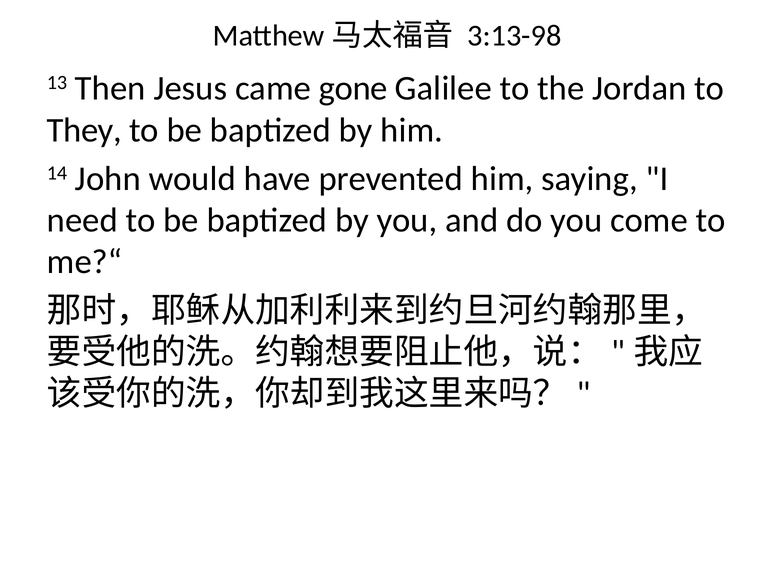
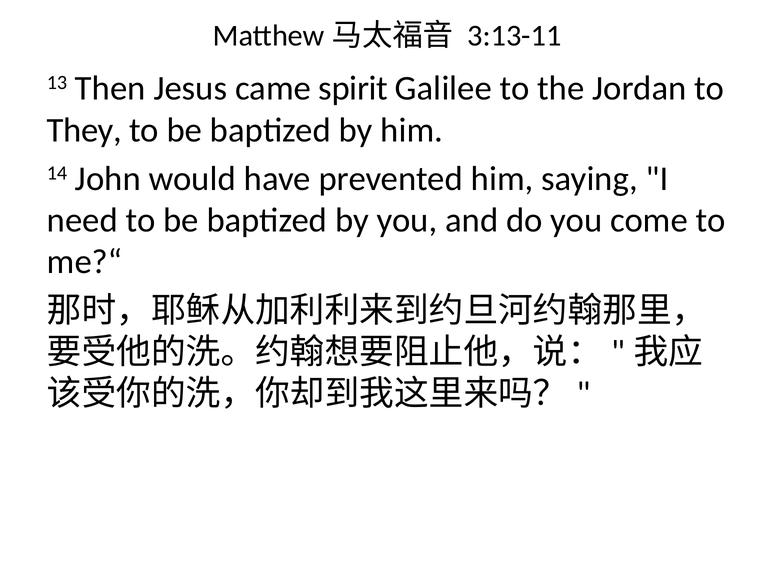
3:13-98: 3:13-98 -> 3:13-11
gone: gone -> spirit
